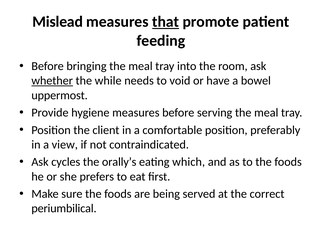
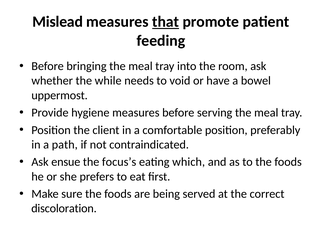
whether underline: present -> none
view: view -> path
cycles: cycles -> ensue
orally’s: orally’s -> focus’s
periumbilical: periumbilical -> discoloration
